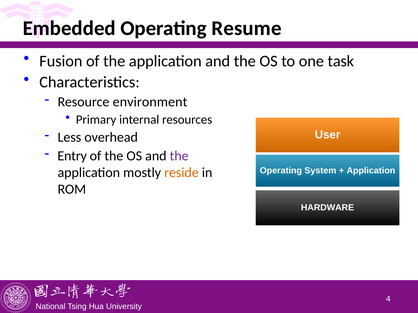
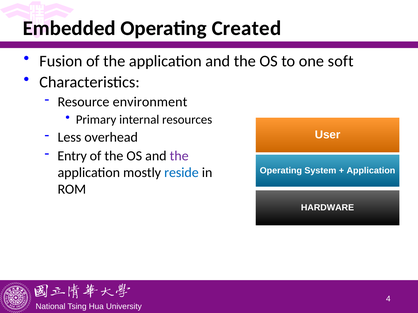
Resume: Resume -> Created
task: task -> soft
reside colour: orange -> blue
